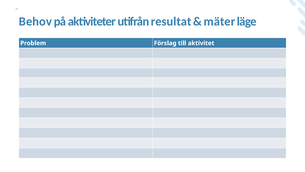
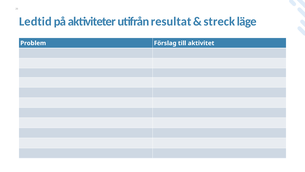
Behov: Behov -> Ledtid
mäter: mäter -> streck
